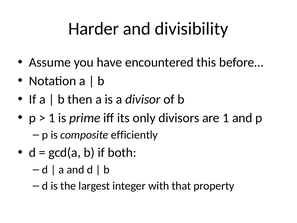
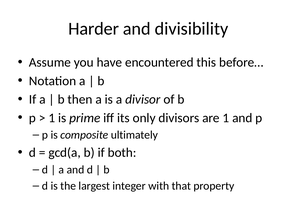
efficiently: efficiently -> ultimately
